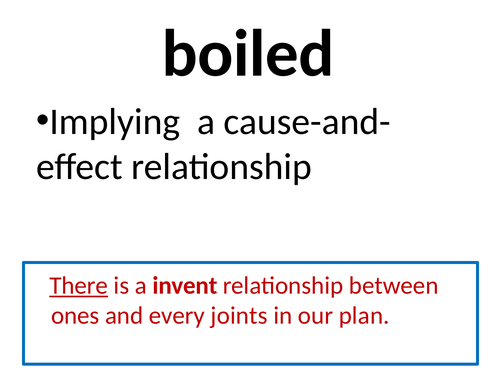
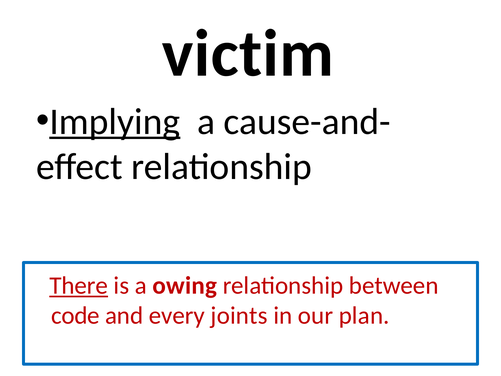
boiled: boiled -> victim
Implying underline: none -> present
invent: invent -> owing
ones: ones -> code
